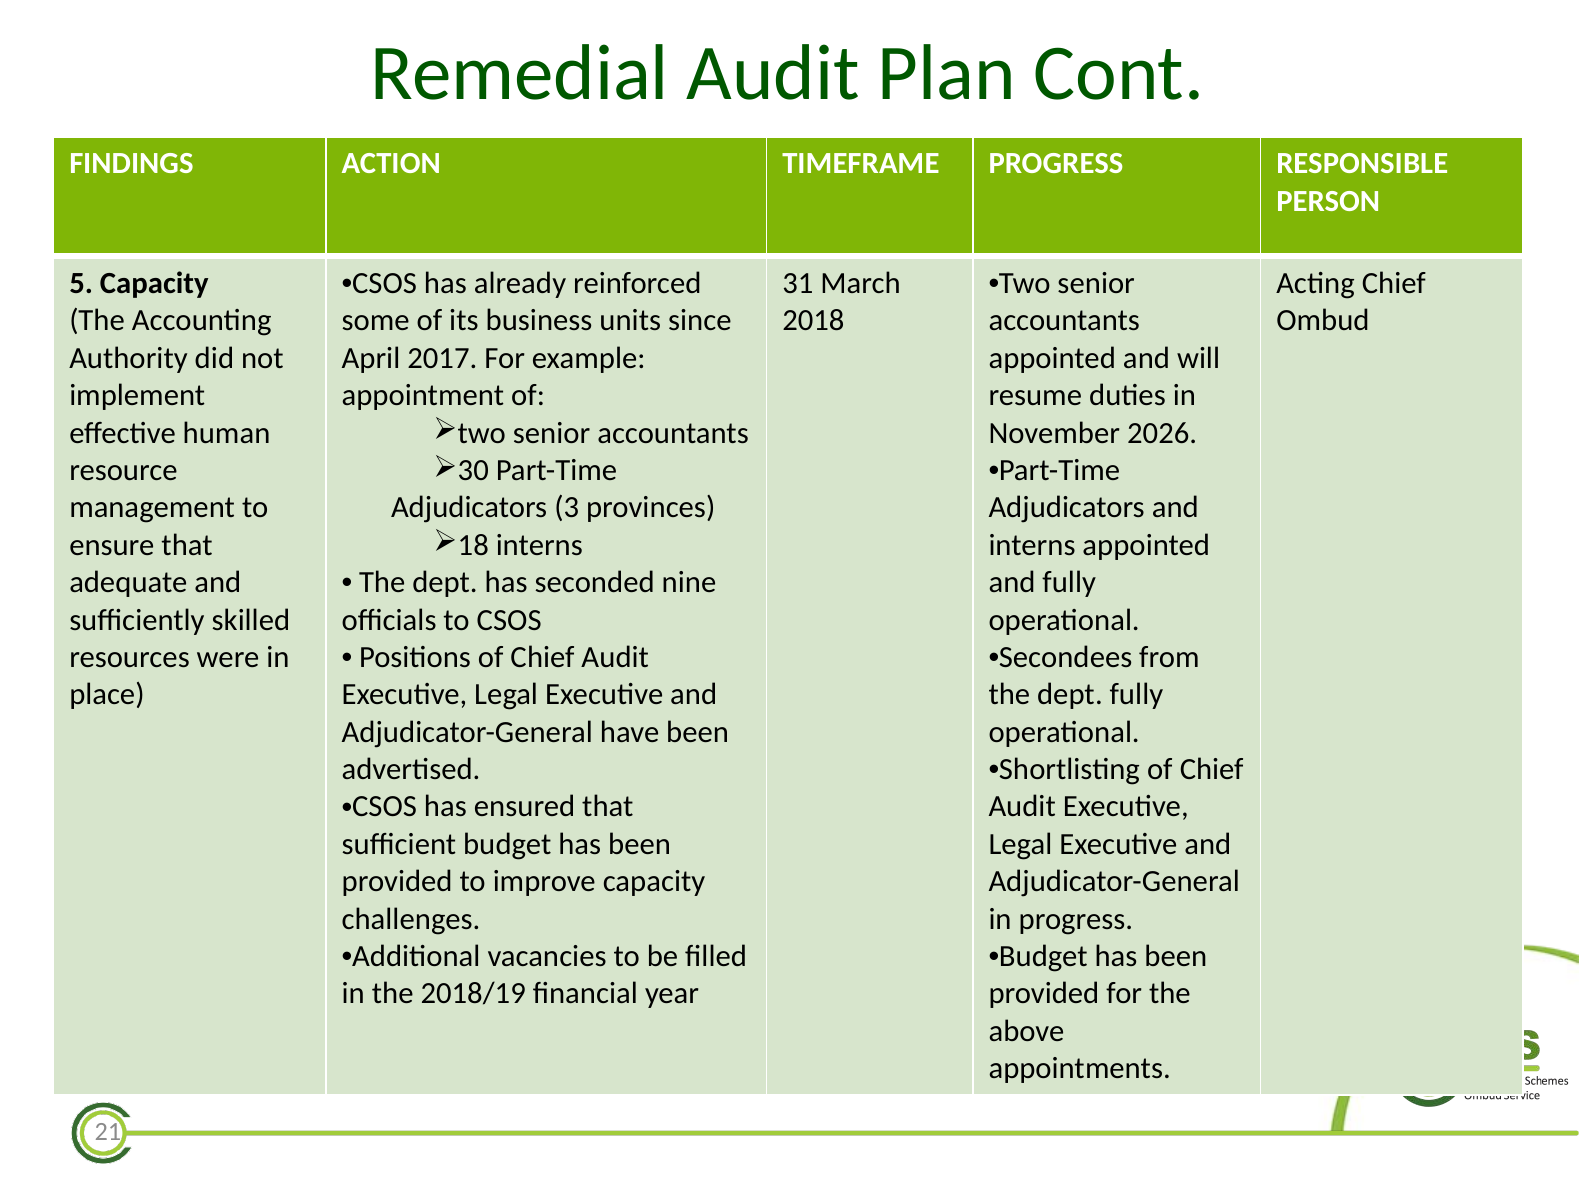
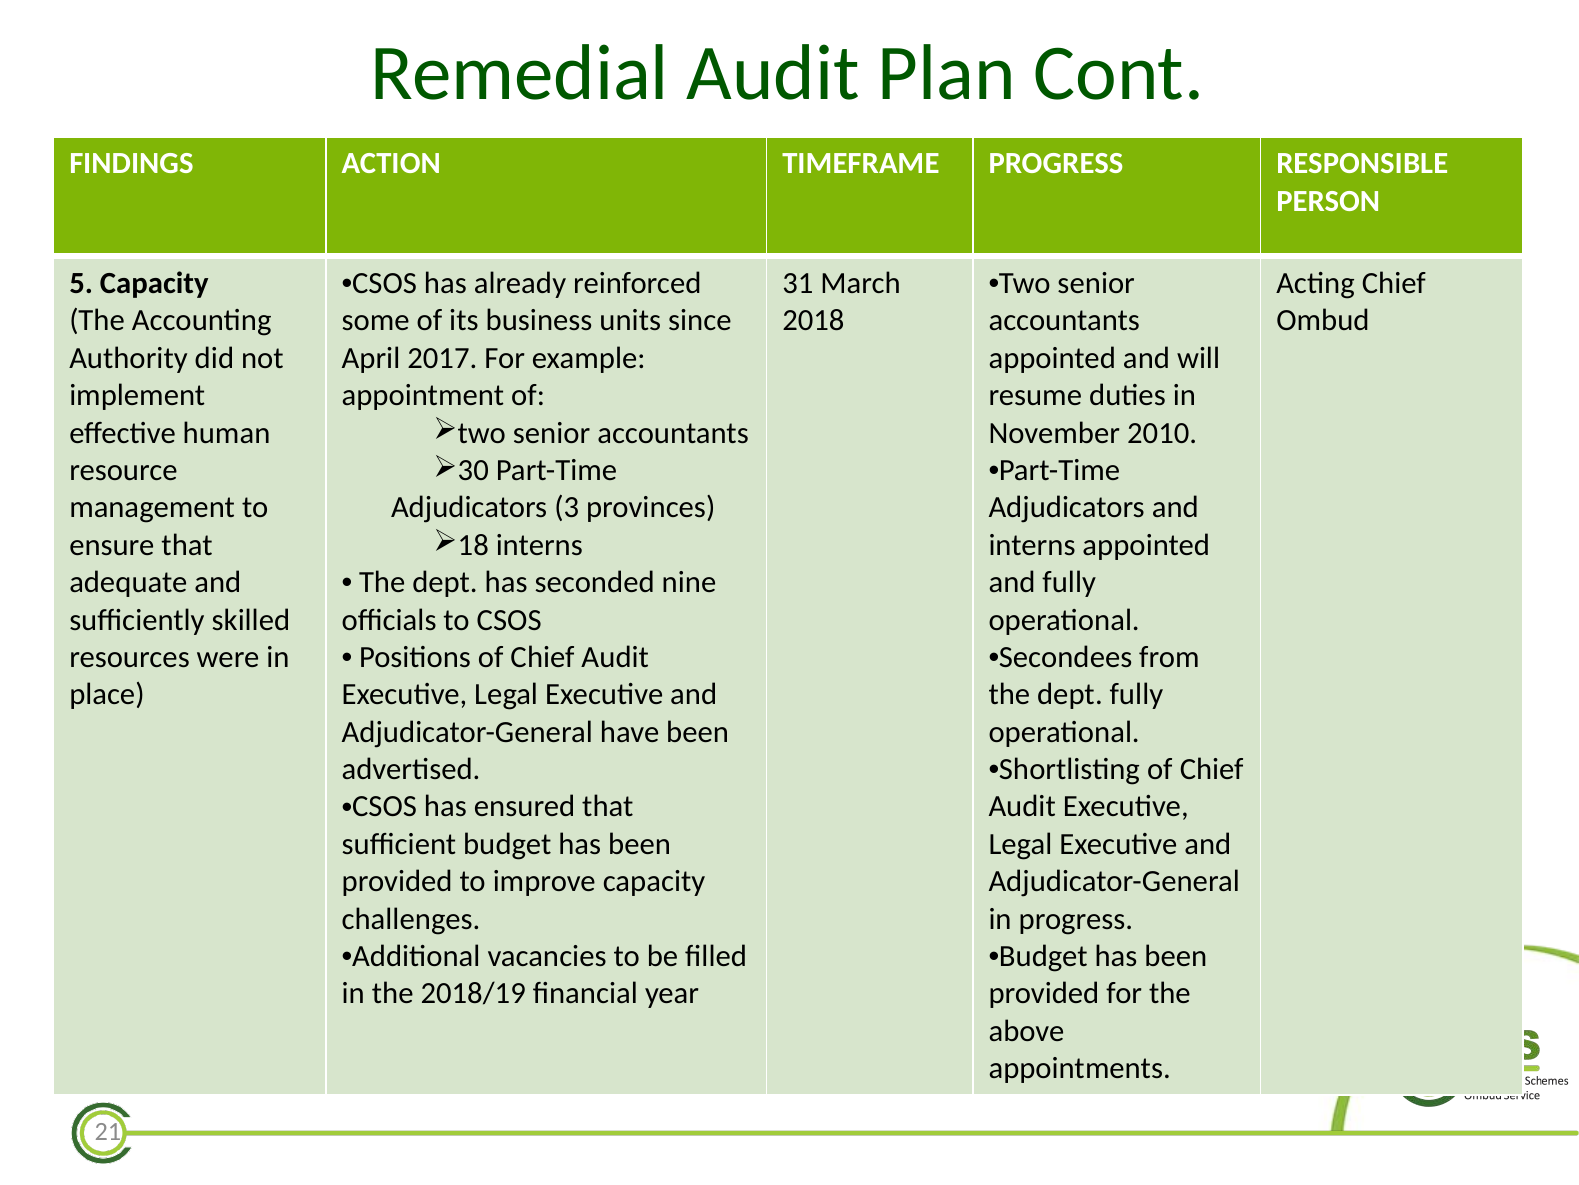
2026: 2026 -> 2010
